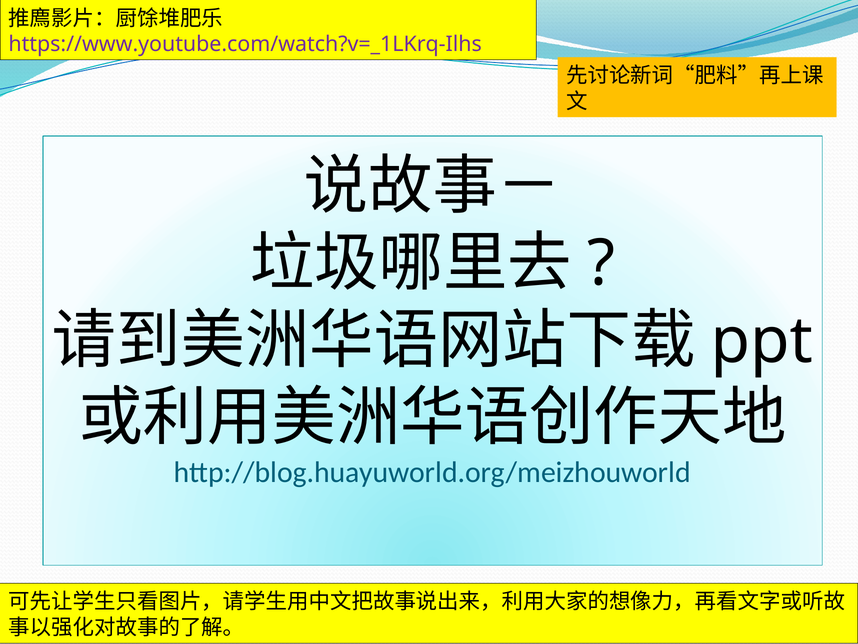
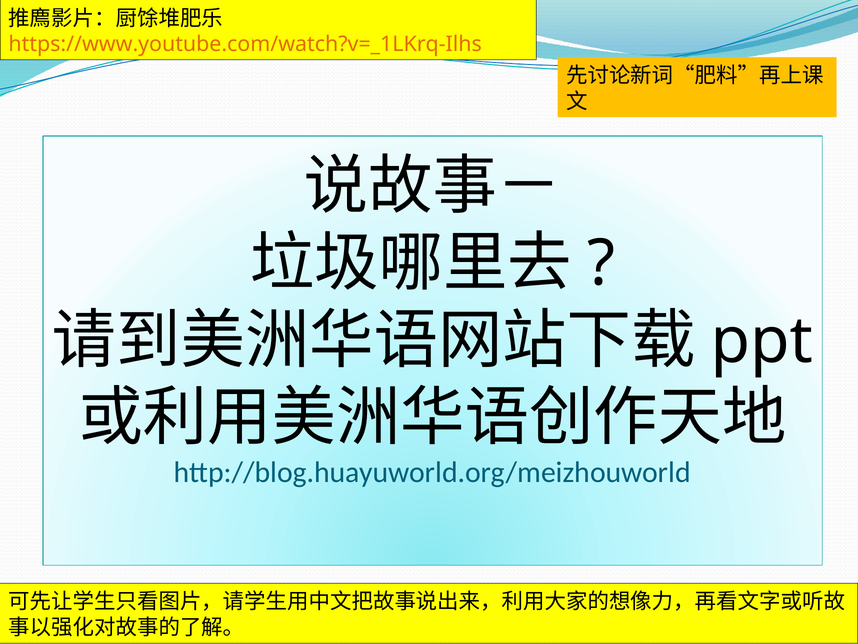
https://www.youtube.com/watch?v=_1LKrq-Ilhs colour: purple -> orange
